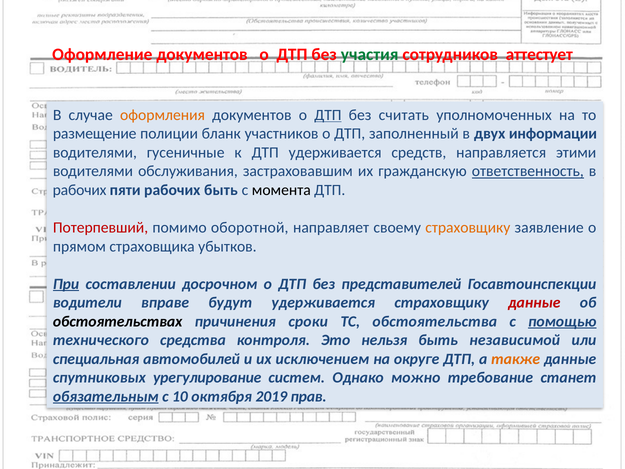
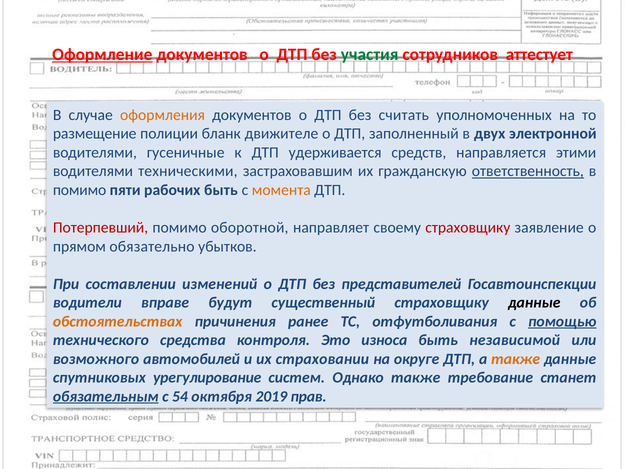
Оформление underline: none -> present
ДТП at (328, 115) underline: present -> none
участников: участников -> движителе
информации: информации -> электронной
обслуживания: обслуживания -> техническими
рабочих at (80, 190): рабочих -> помимо
момента colour: black -> orange
страховщику at (468, 227) colour: orange -> red
страховщика: страховщика -> обязательно
При underline: present -> none
досрочном: досрочном -> изменений
будут удерживается: удерживается -> существенный
данные at (534, 302) colour: red -> black
обстоятельствах colour: black -> orange
сроки: сроки -> ранее
обстоятельства: обстоятельства -> отфутболивания
нельзя: нельзя -> износа
специальная: специальная -> возможного
исключением: исключением -> страховании
Однако можно: можно -> также
10: 10 -> 54
